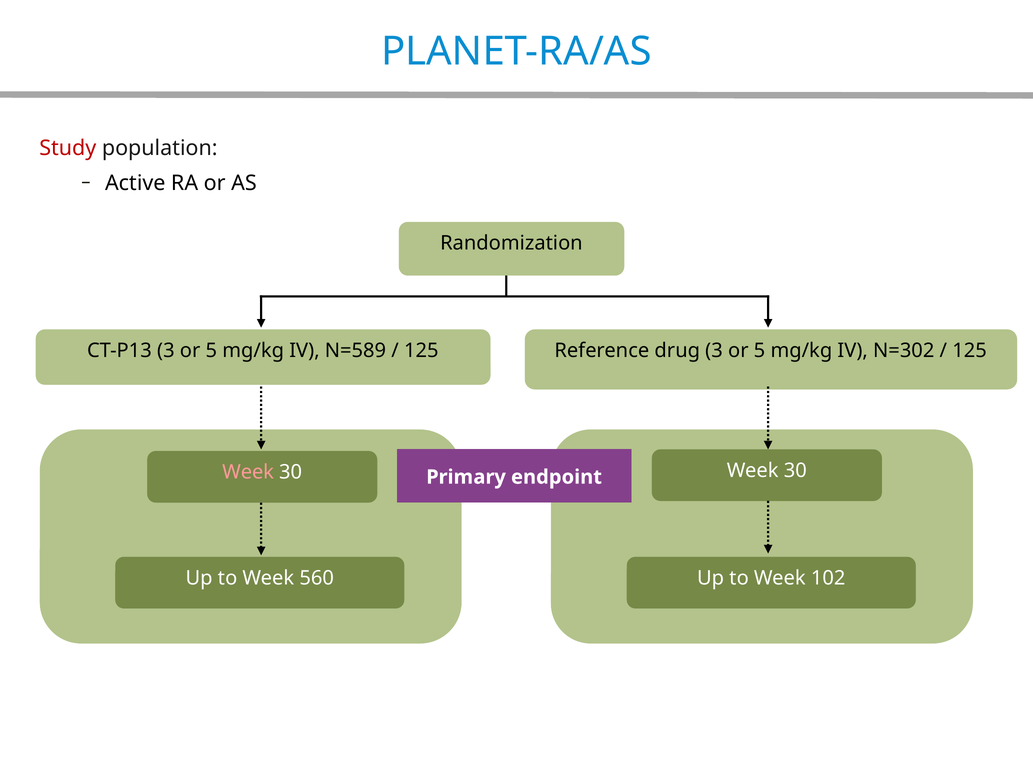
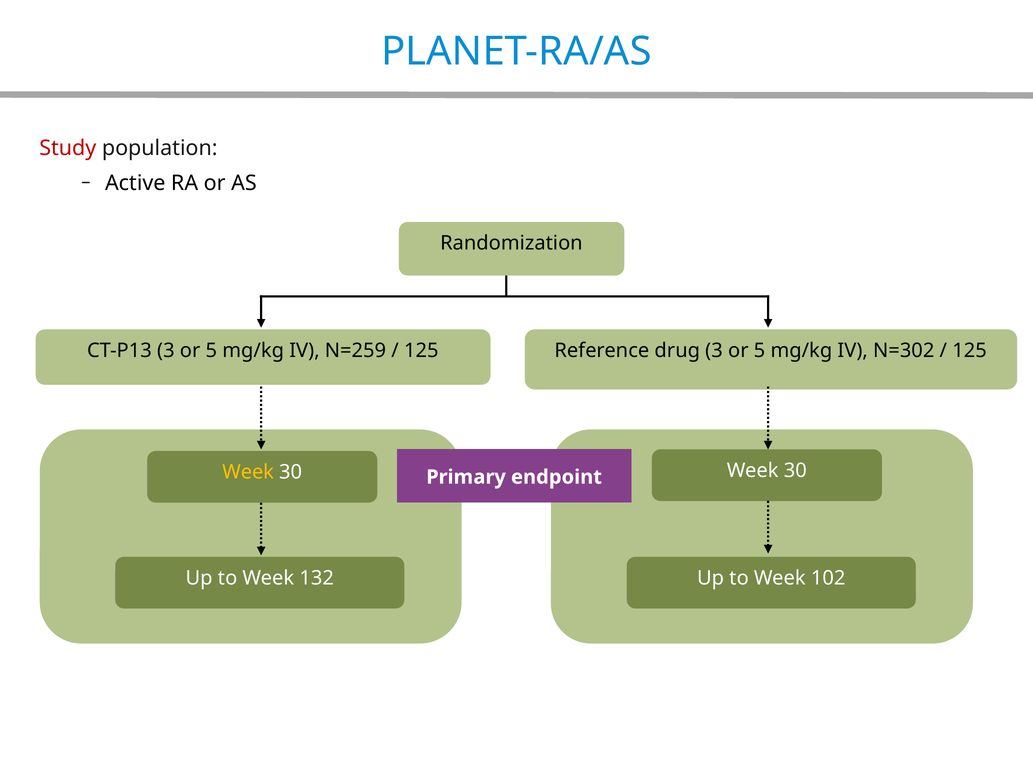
N=589: N=589 -> N=259
Week at (248, 472) colour: pink -> yellow
560: 560 -> 132
